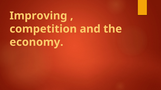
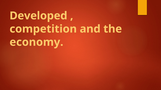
Improving: Improving -> Developed
